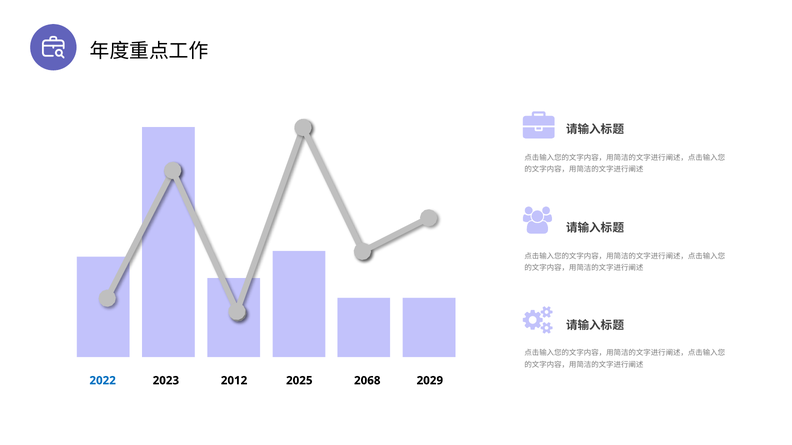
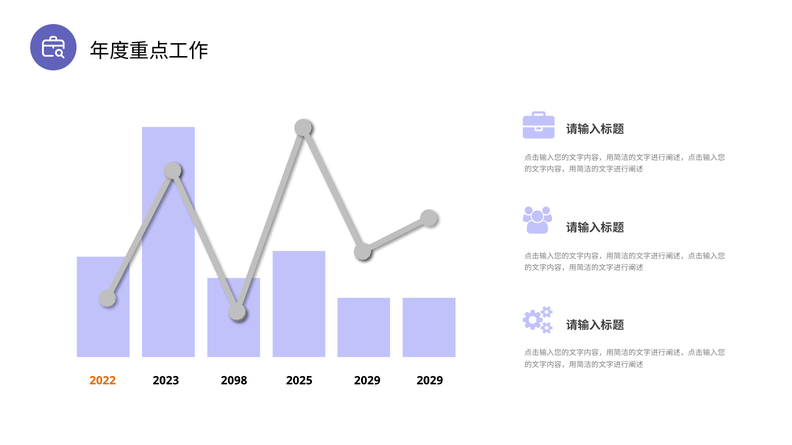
2022 colour: blue -> orange
2012: 2012 -> 2098
2025 2068: 2068 -> 2029
